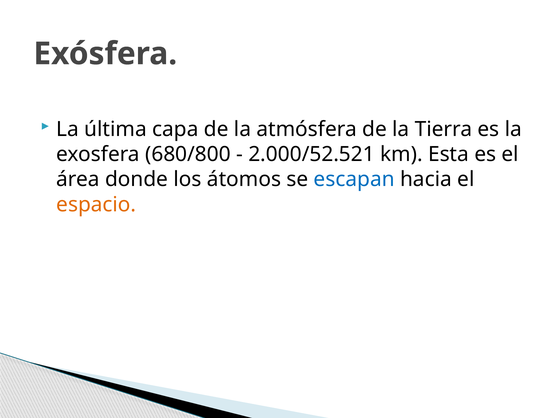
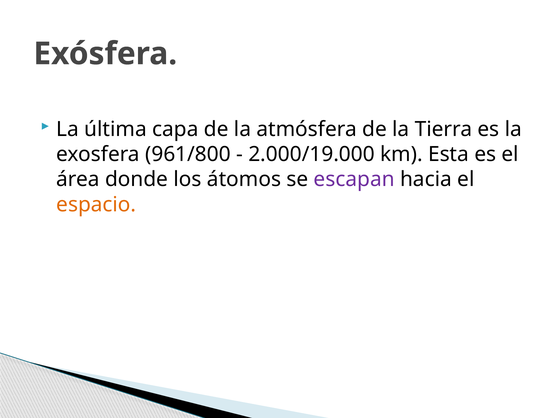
680/800: 680/800 -> 961/800
2.000/52.521: 2.000/52.521 -> 2.000/19.000
escapan colour: blue -> purple
